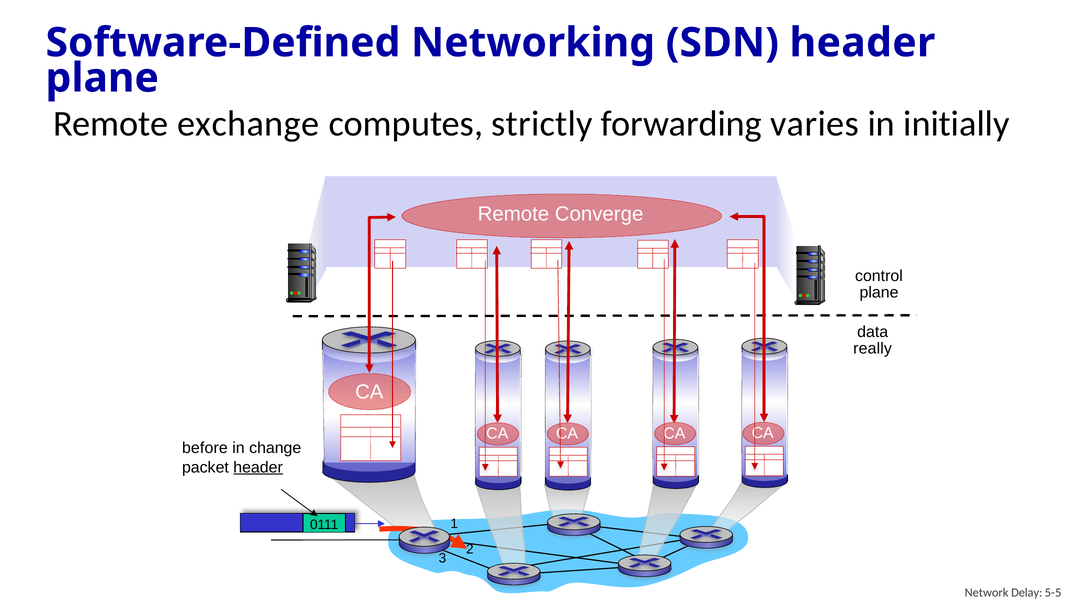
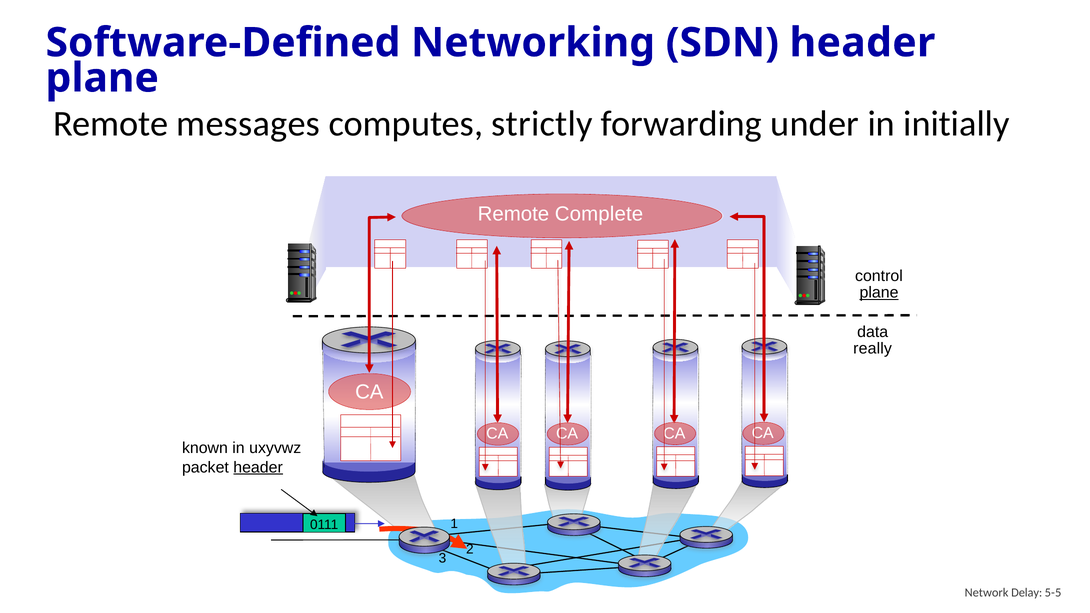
exchange: exchange -> messages
varies: varies -> under
Converge: Converge -> Complete
plane at (879, 293) underline: none -> present
before: before -> known
change: change -> uxyvwz
